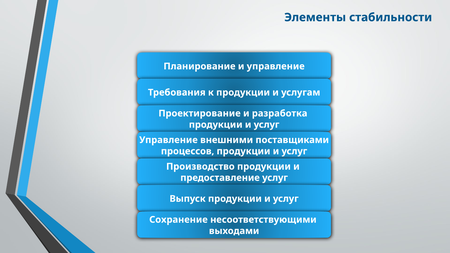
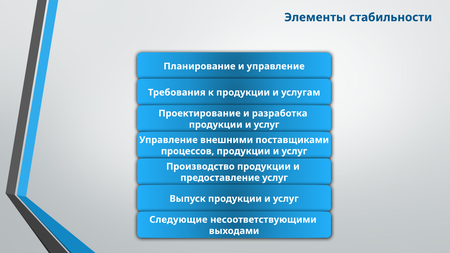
Сохранение: Сохранение -> Следующие
